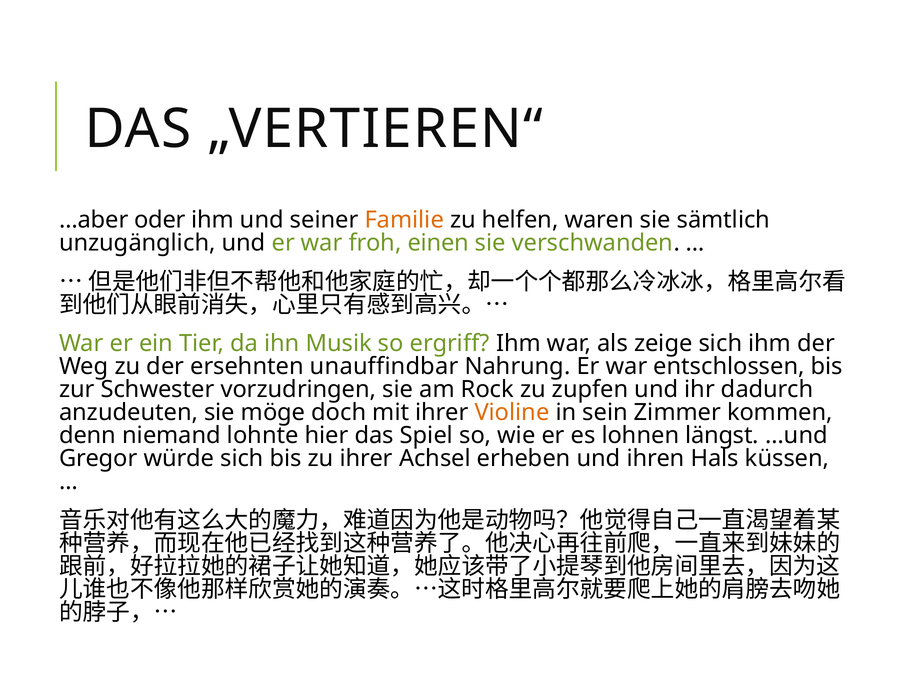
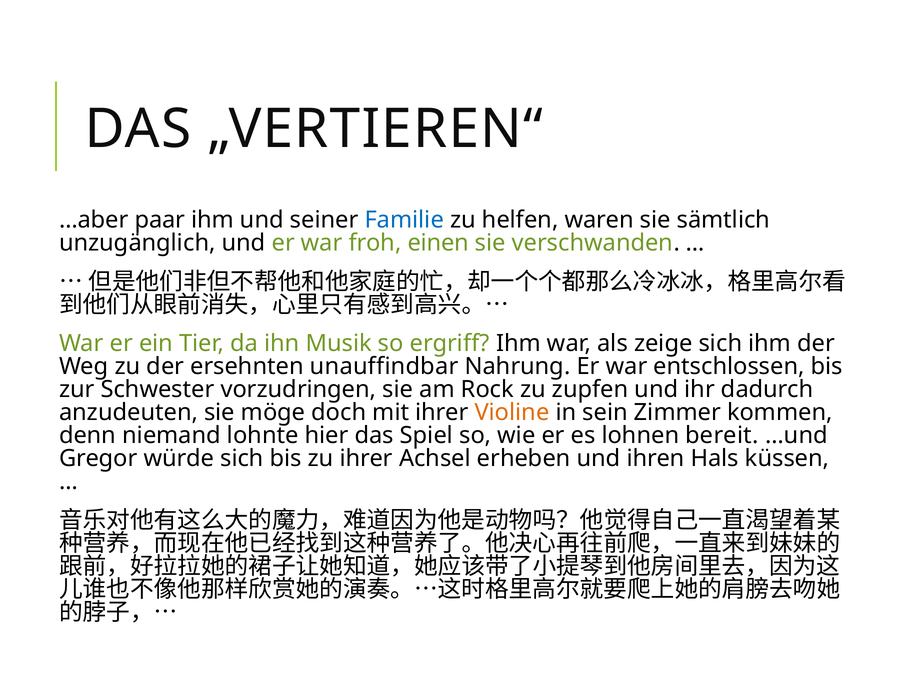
oder: oder -> paar
Familie colour: orange -> blue
längst: längst -> bereit
